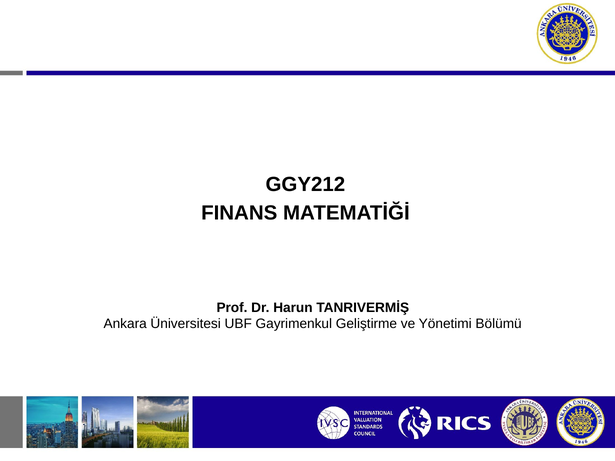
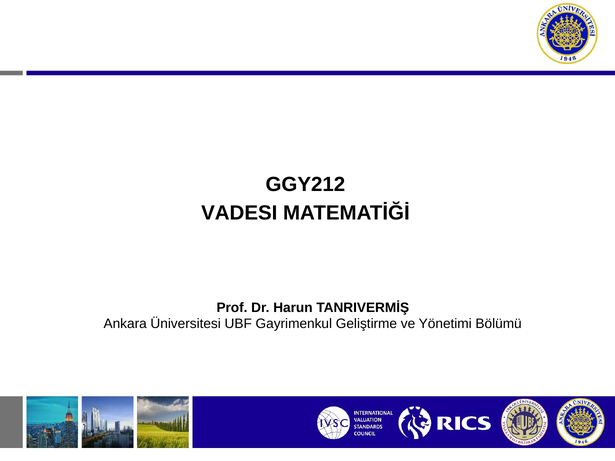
FINANS: FINANS -> VADESI
